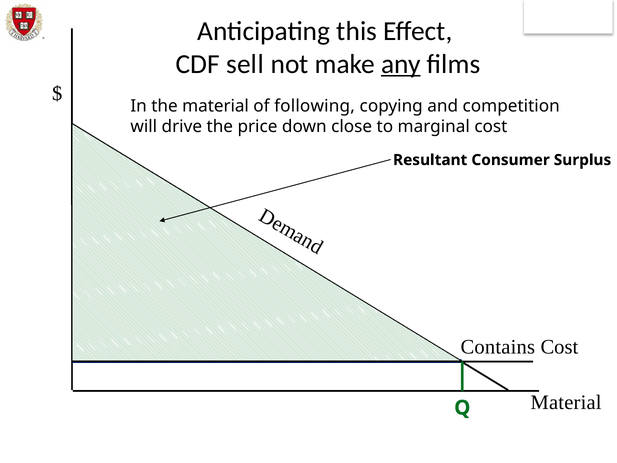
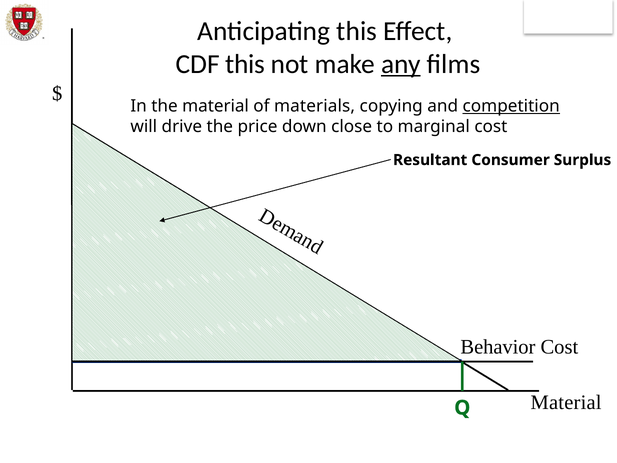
CDF sell: sell -> this
following: following -> materials
competition underline: none -> present
Contains: Contains -> Behavior
